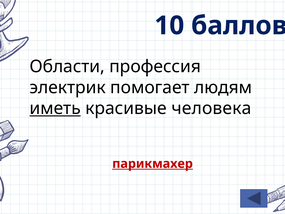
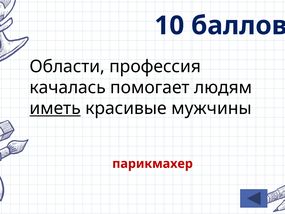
электрик: электрик -> качалась
человека: человека -> мужчины
парикмахер underline: present -> none
